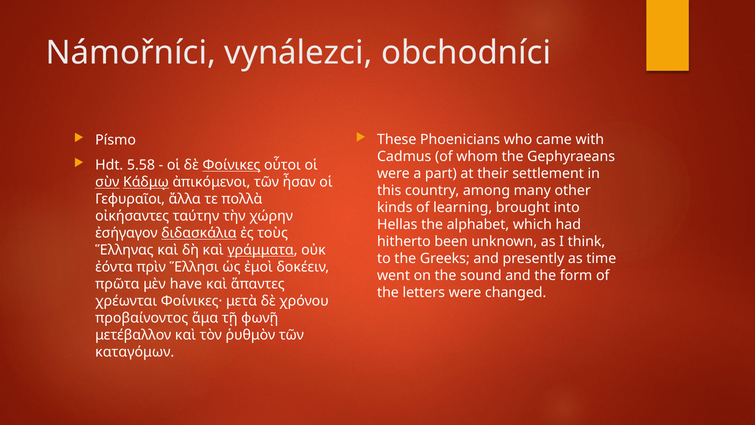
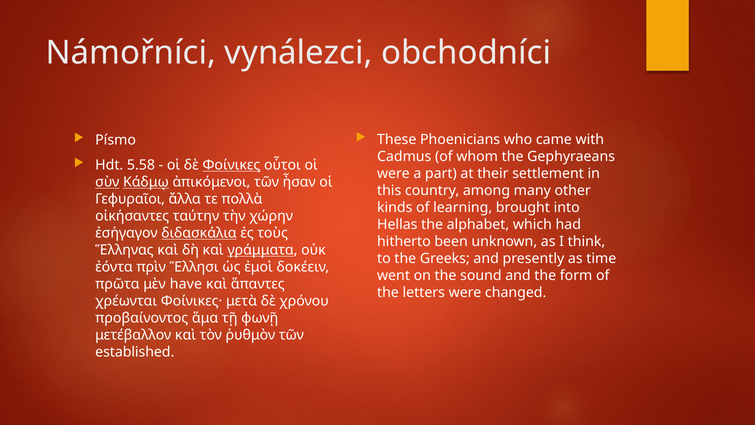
καταγόμων: καταγόμων -> established
